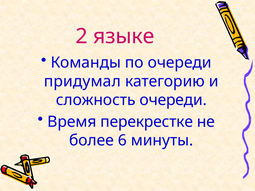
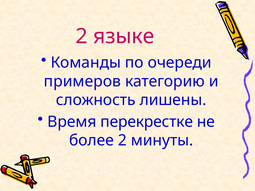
придумал: придумал -> примеров
сложность очереди: очереди -> лишены
более 6: 6 -> 2
